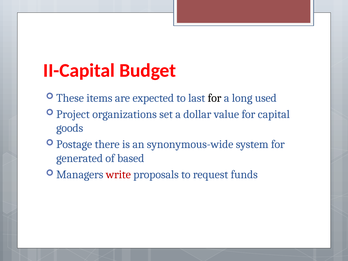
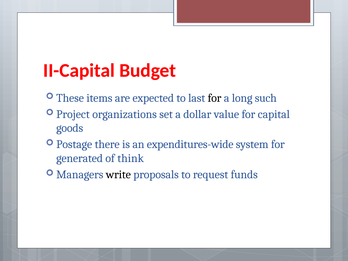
used: used -> such
synonymous-wide: synonymous-wide -> expenditures-wide
based: based -> think
write colour: red -> black
